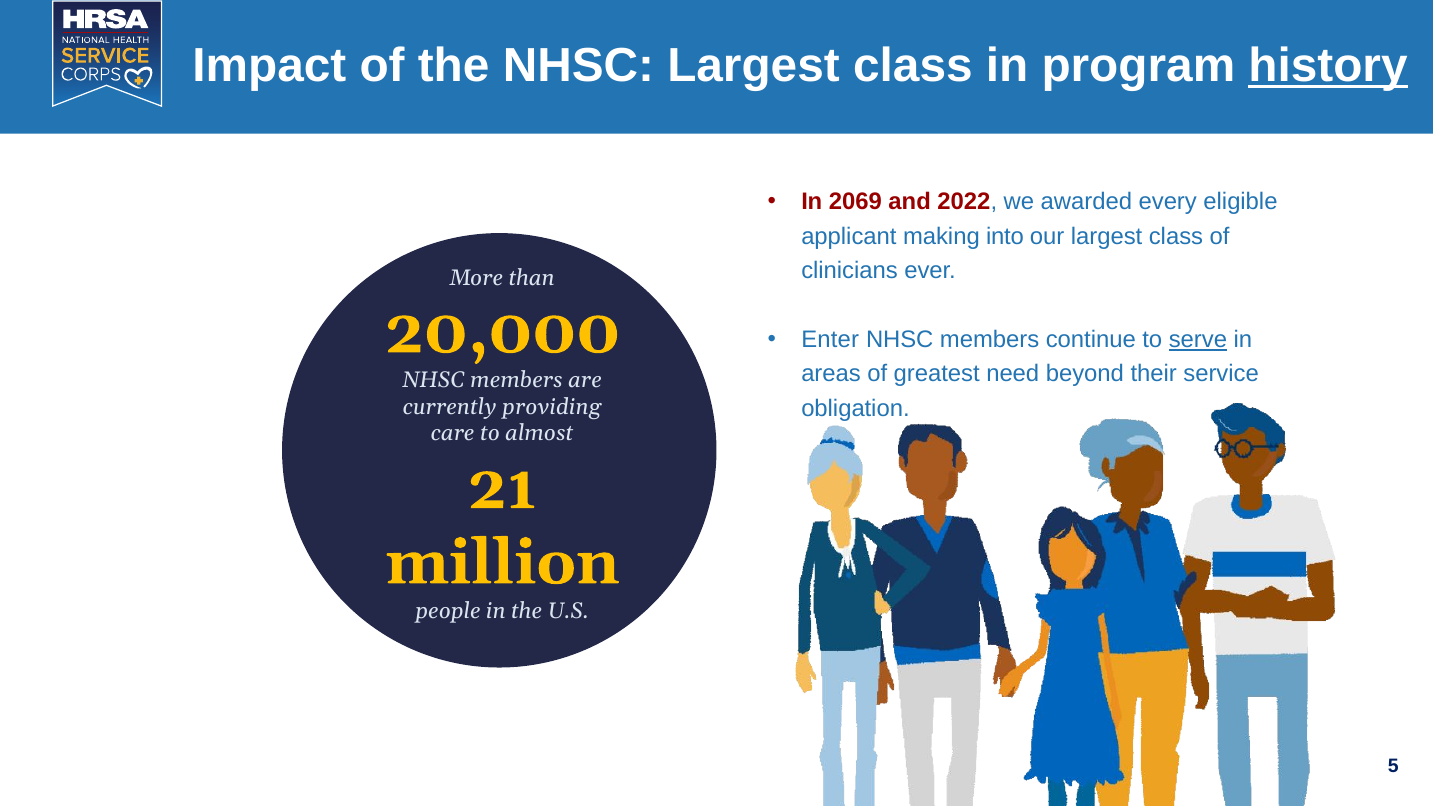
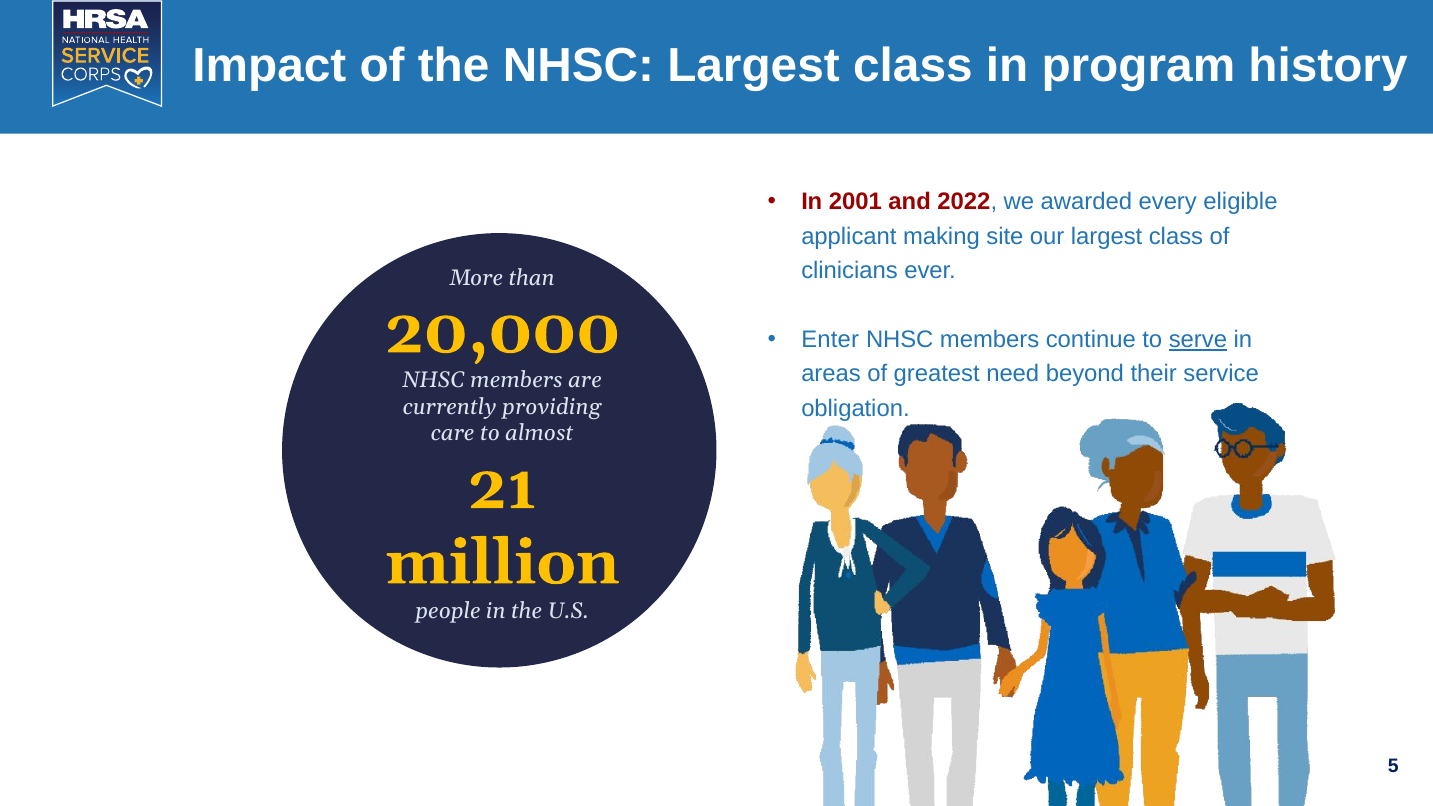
history underline: present -> none
2069: 2069 -> 2001
into: into -> site
